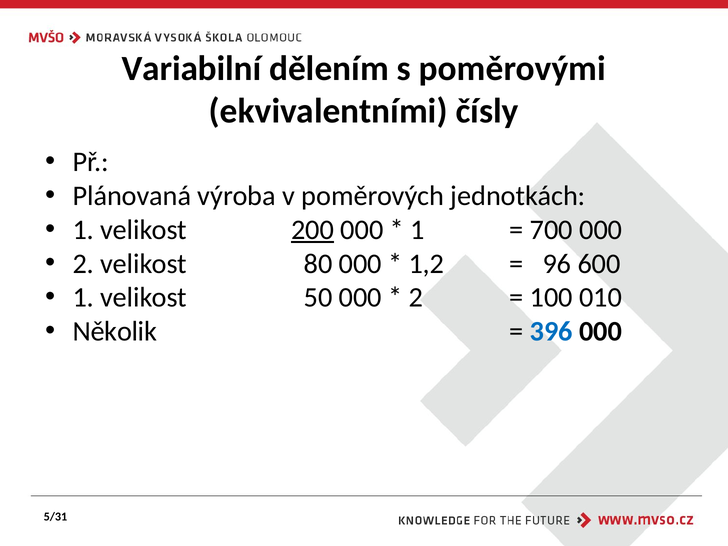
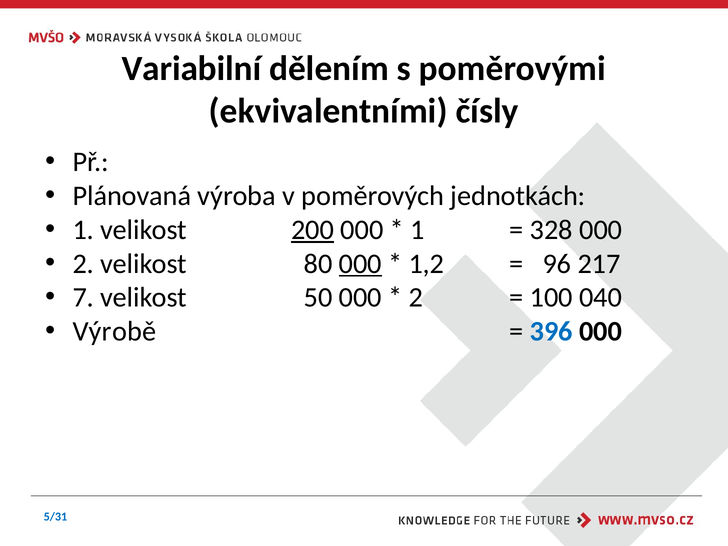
700: 700 -> 328
000 at (360, 264) underline: none -> present
600: 600 -> 217
1 at (83, 298): 1 -> 7
010: 010 -> 040
Několik: Několik -> Výrobě
5/31 colour: black -> blue
